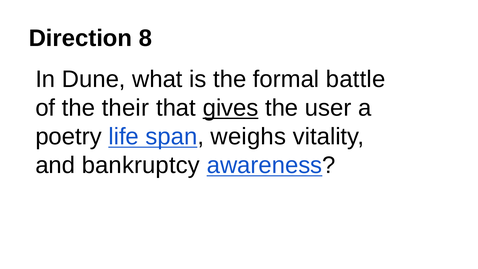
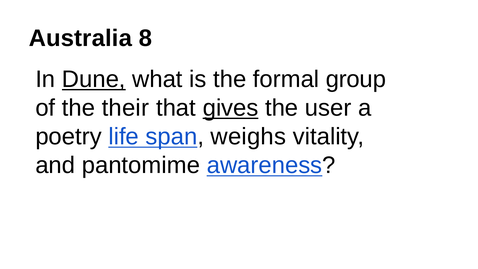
Direction: Direction -> Australia
Dune underline: none -> present
battle: battle -> group
bankruptcy: bankruptcy -> pantomime
